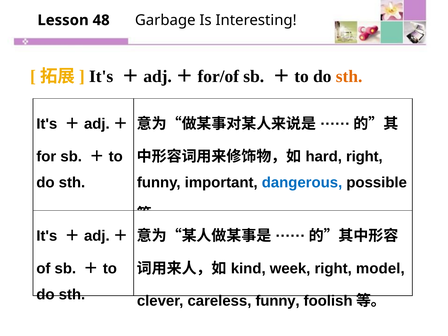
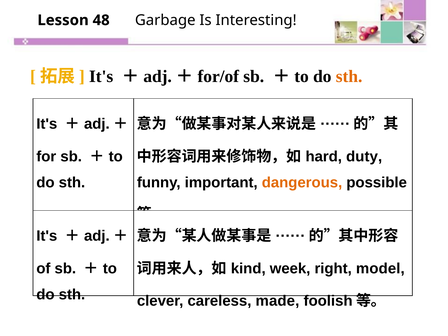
right at (364, 156): right -> duty
dangerous colour: blue -> orange
careless funny: funny -> made
